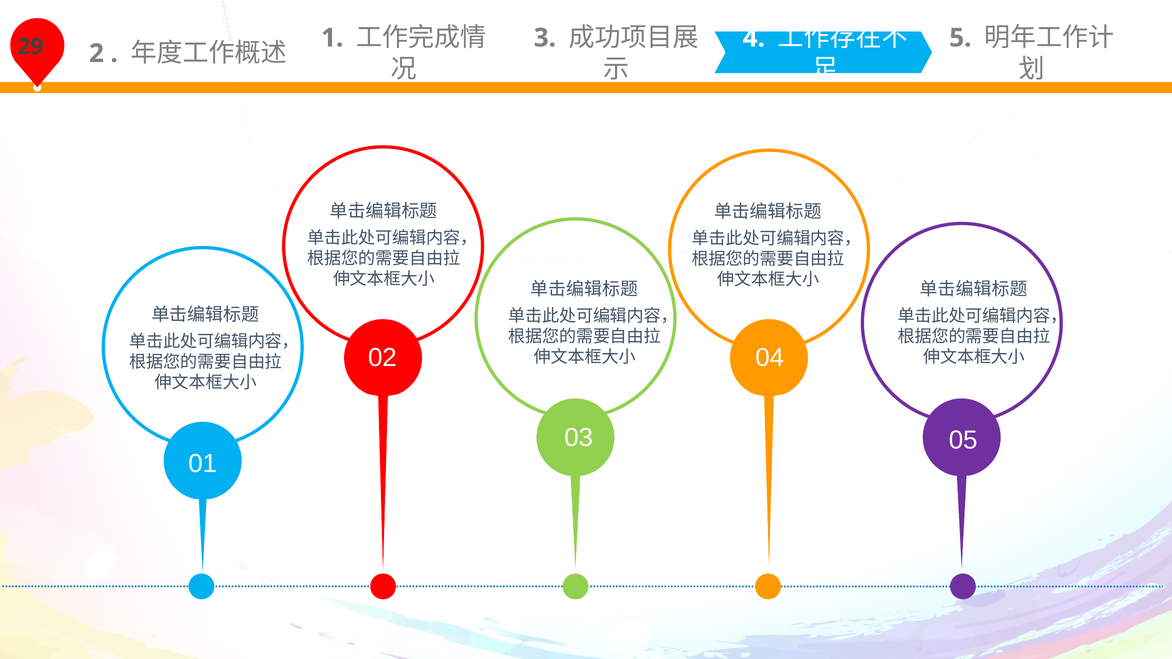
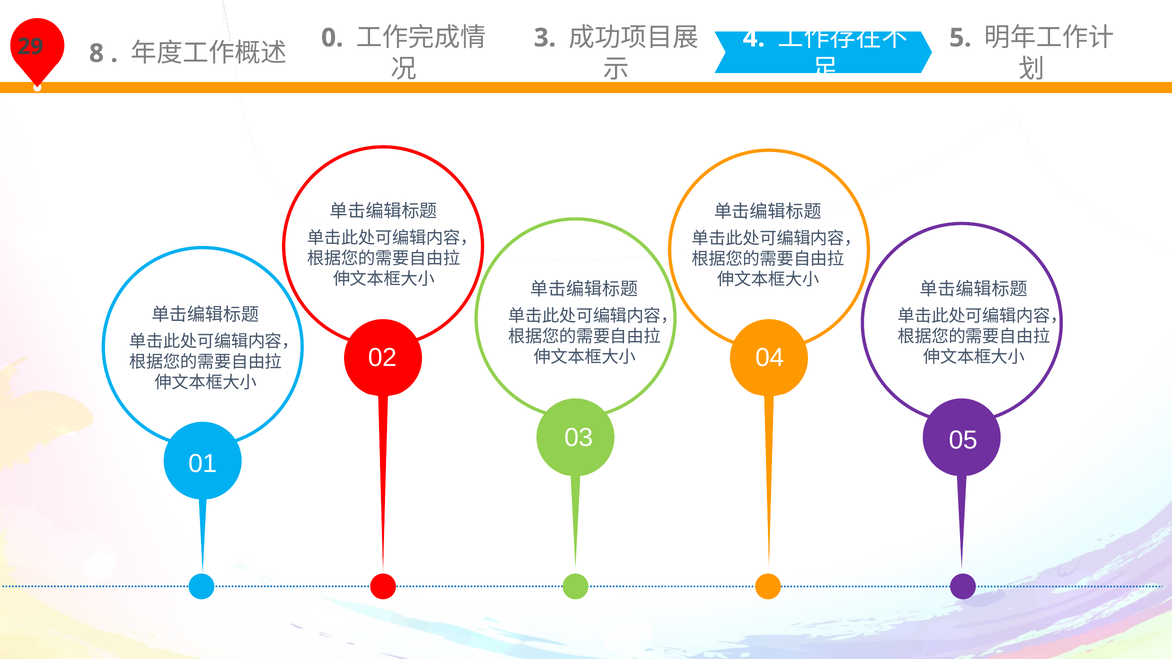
2: 2 -> 8
1: 1 -> 0
